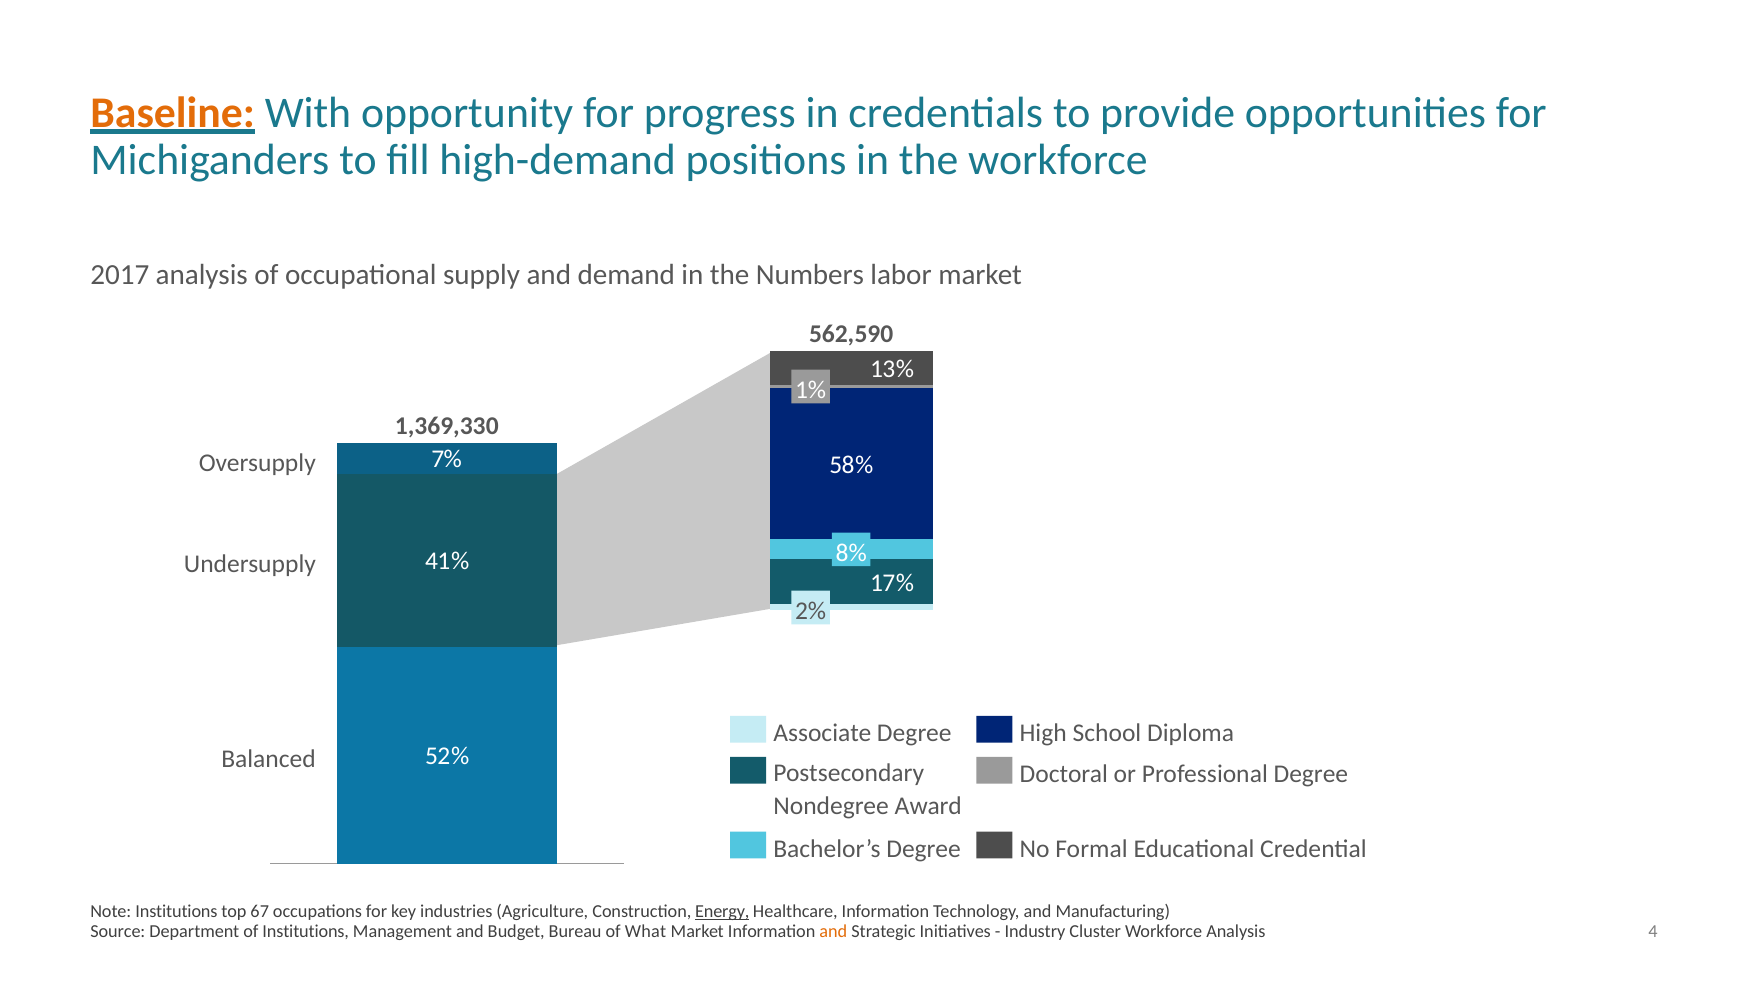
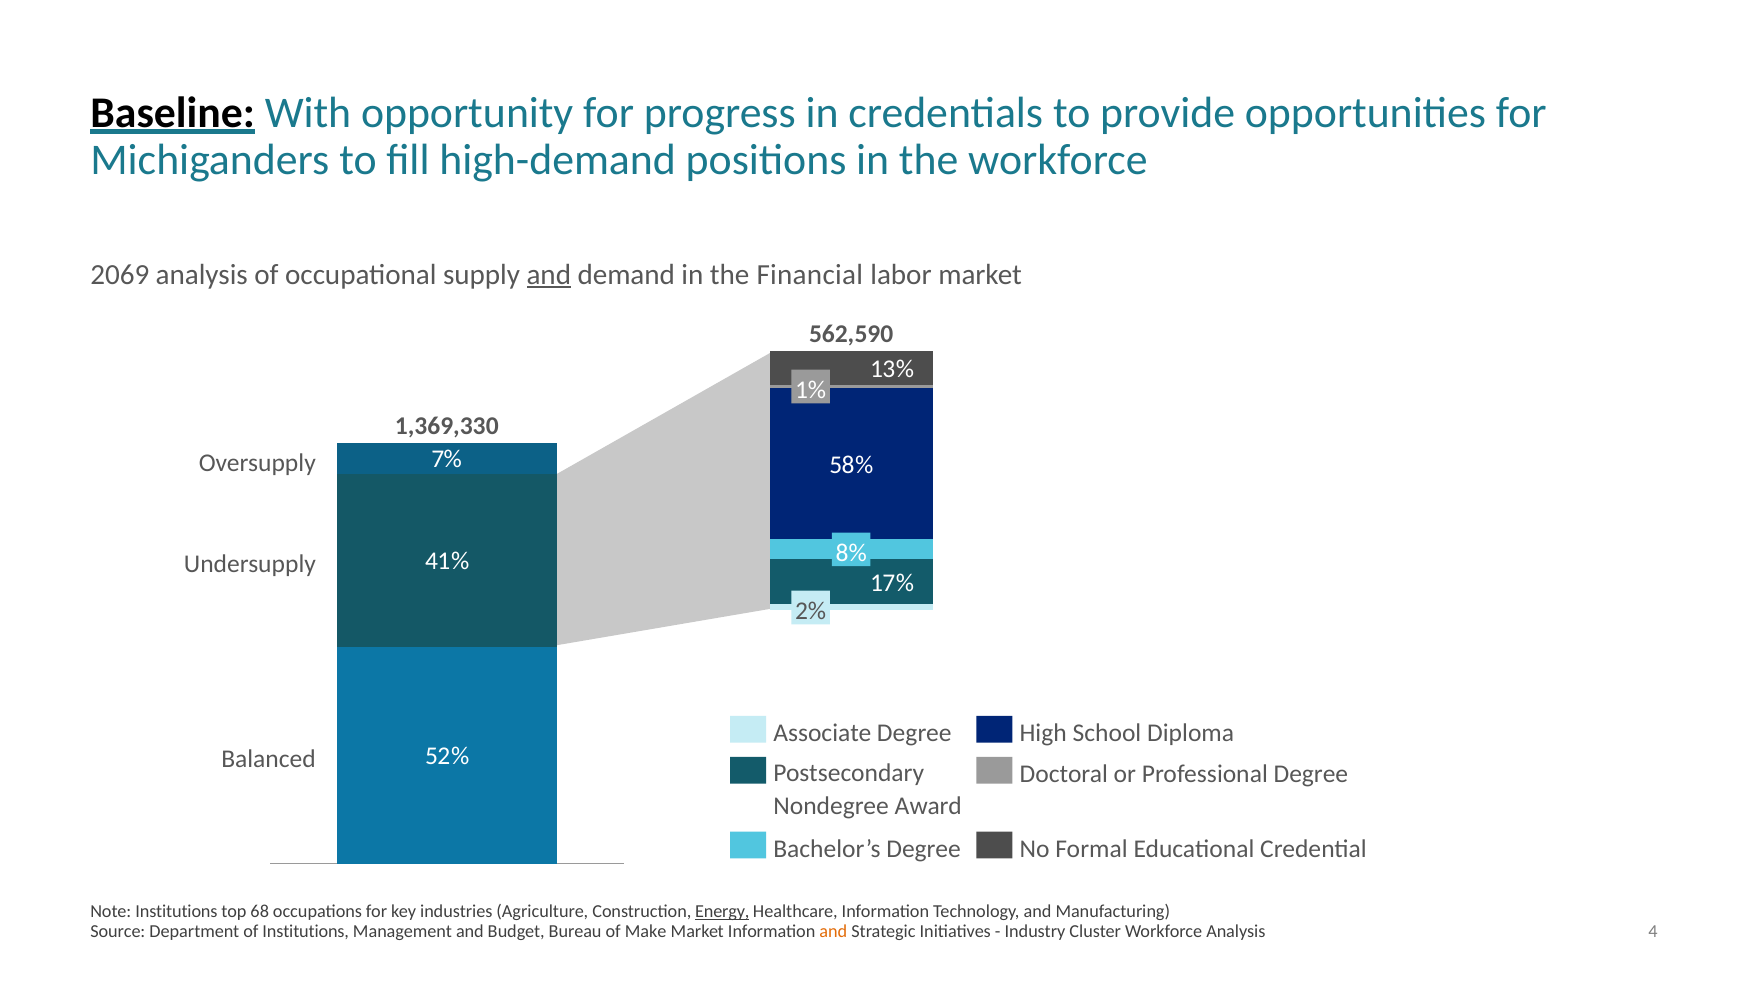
Baseline colour: orange -> black
2017: 2017 -> 2069
and at (549, 275) underline: none -> present
Numbers: Numbers -> Financial
67: 67 -> 68
What: What -> Make
